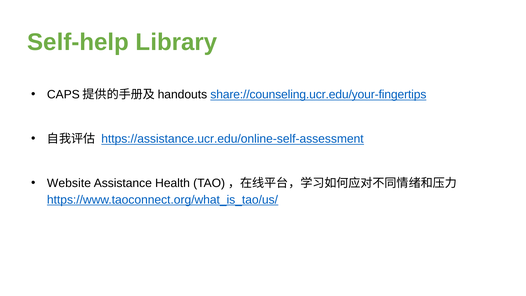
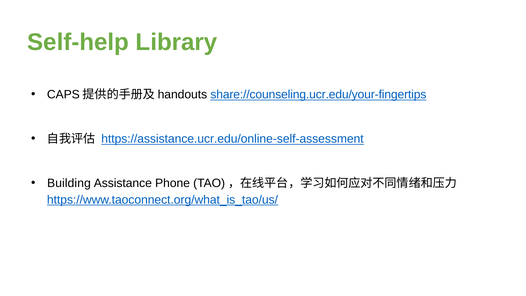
Website: Website -> Building
Health: Health -> Phone
